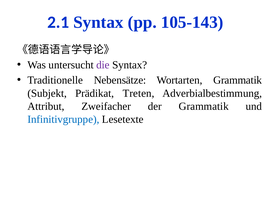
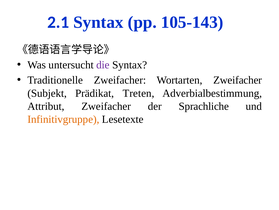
Traditionelle Nebensätze: Nebensätze -> Zweifacher
Wortarten Grammatik: Grammatik -> Zweifacher
der Grammatik: Grammatik -> Sprachliche
Infinitivgruppe colour: blue -> orange
